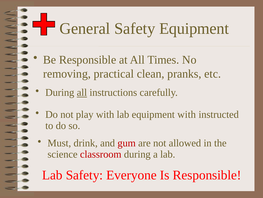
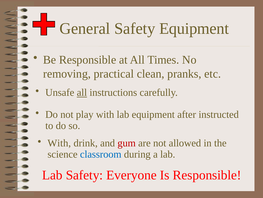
During at (60, 92): During -> Unsafe
equipment with: with -> after
Must at (59, 143): Must -> With
classroom colour: red -> blue
